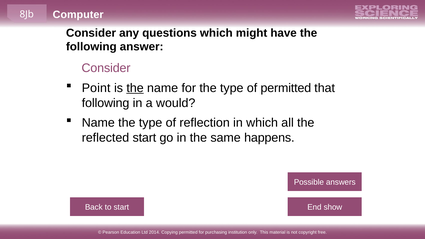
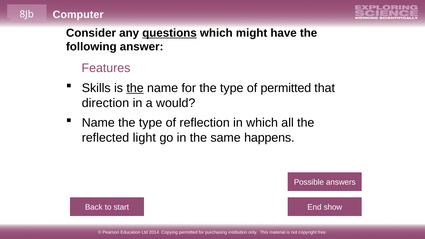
questions underline: none -> present
Consider at (106, 68): Consider -> Features
Point: Point -> Skills
following at (106, 103): following -> direction
reflected start: start -> light
